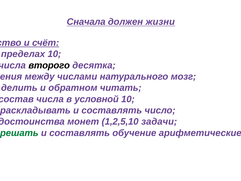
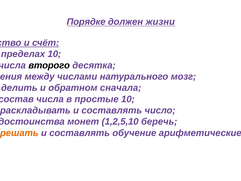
Сначала: Сначала -> Порядке
читать: читать -> сначала
условной: условной -> простые
1,2,5,10 задачи: задачи -> беречь
решать colour: green -> orange
